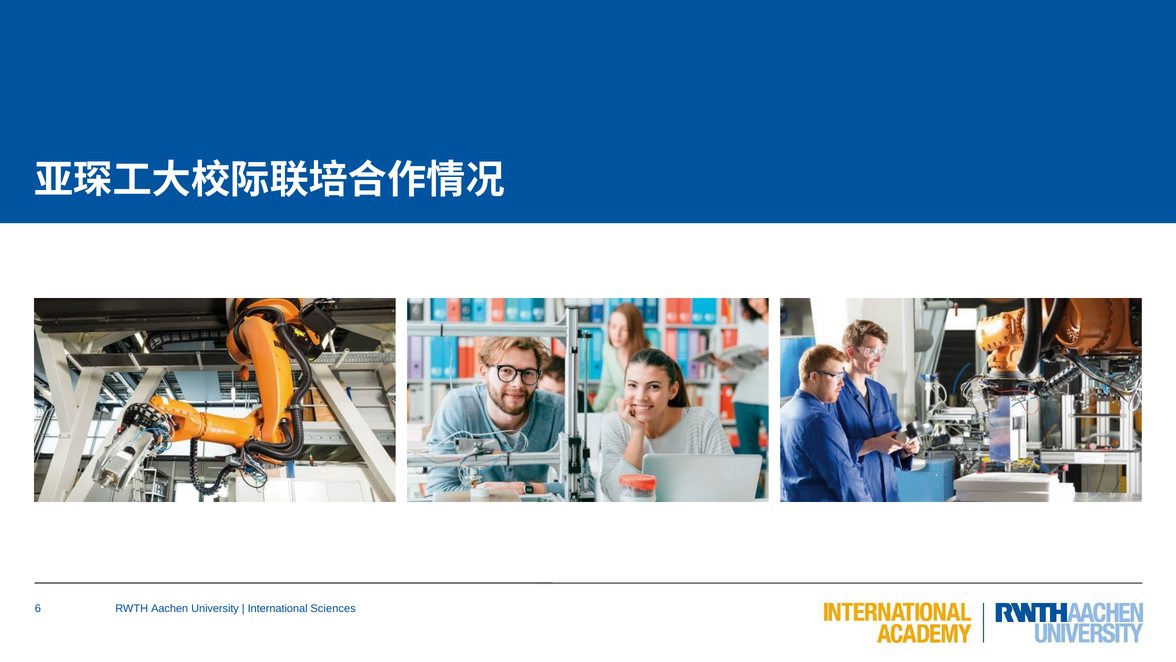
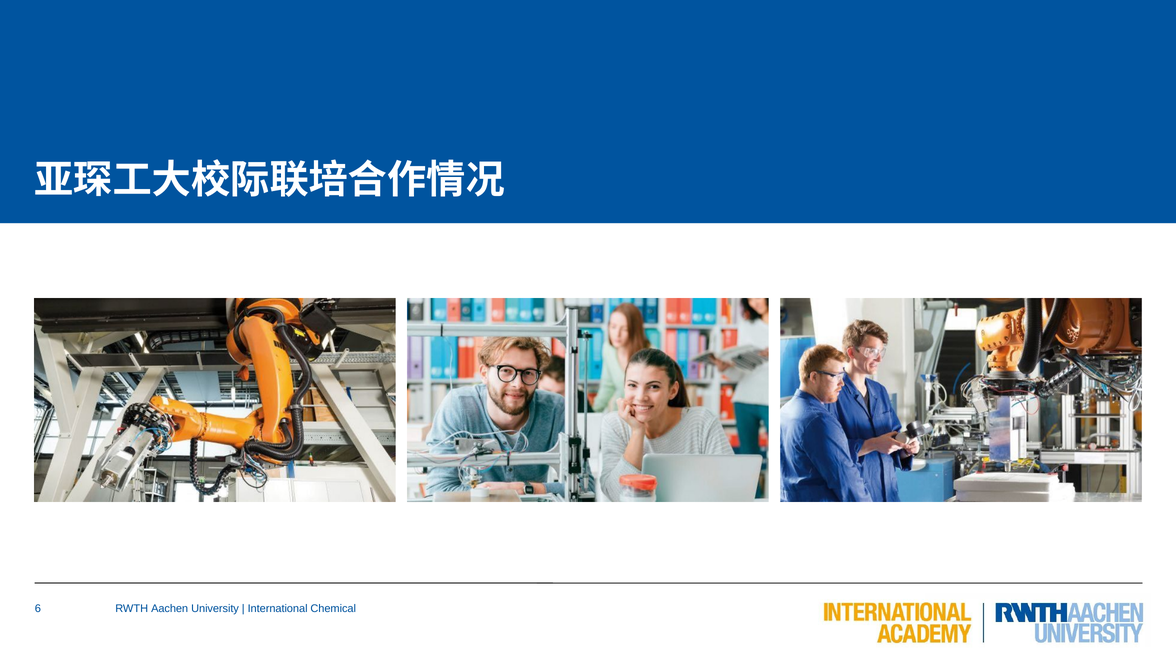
Sciences: Sciences -> Chemical
